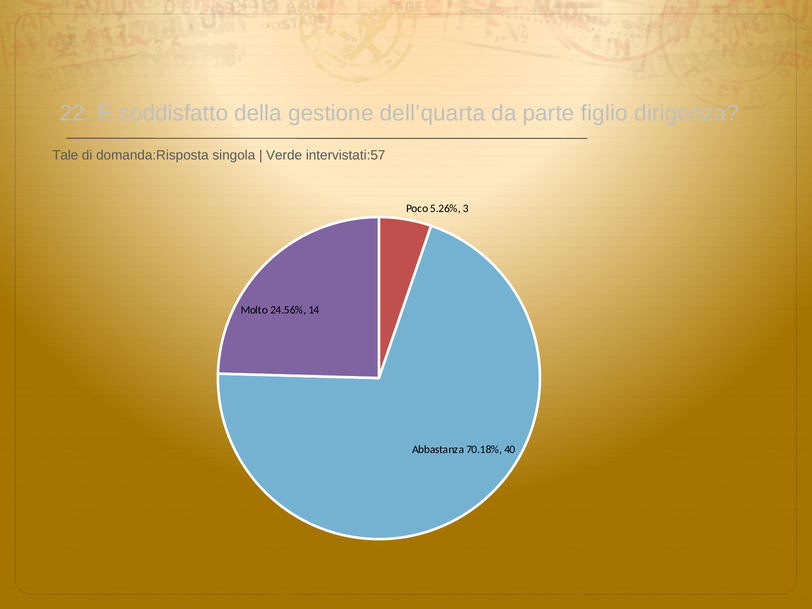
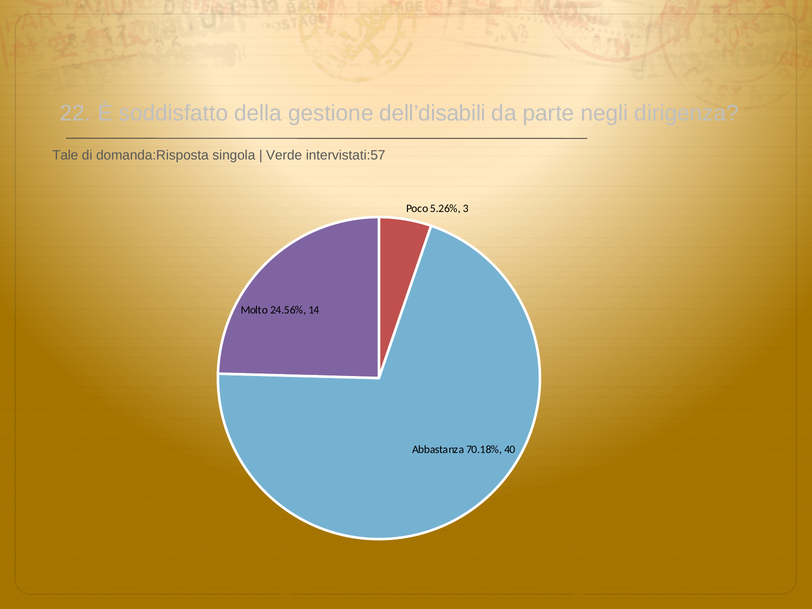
dell’quarta: dell’quarta -> dell’disabili
figlio: figlio -> negli
